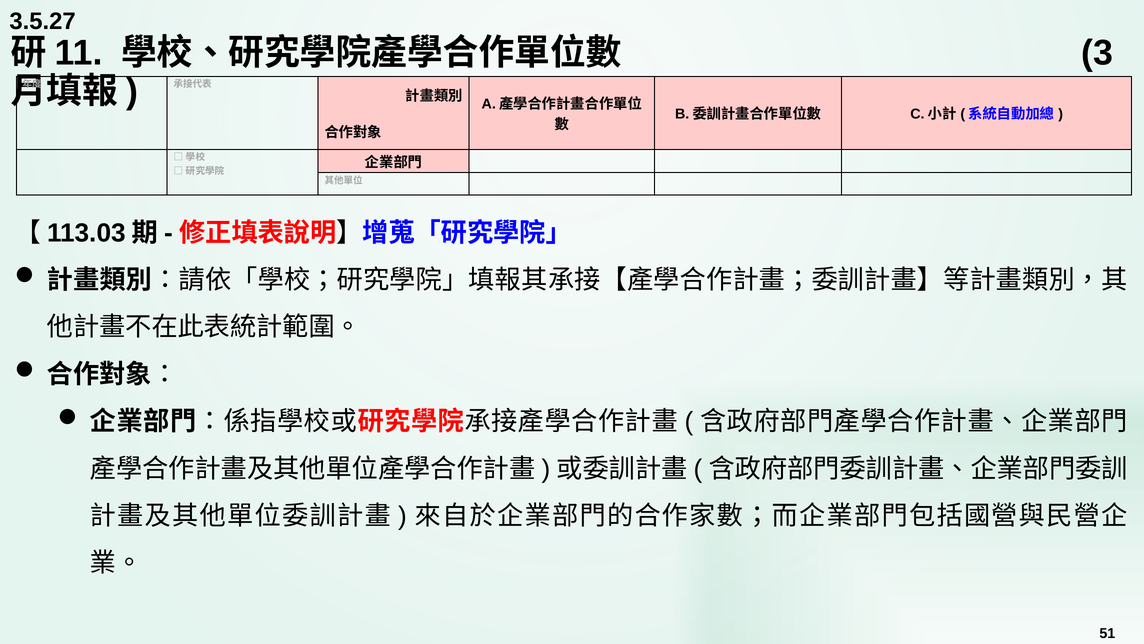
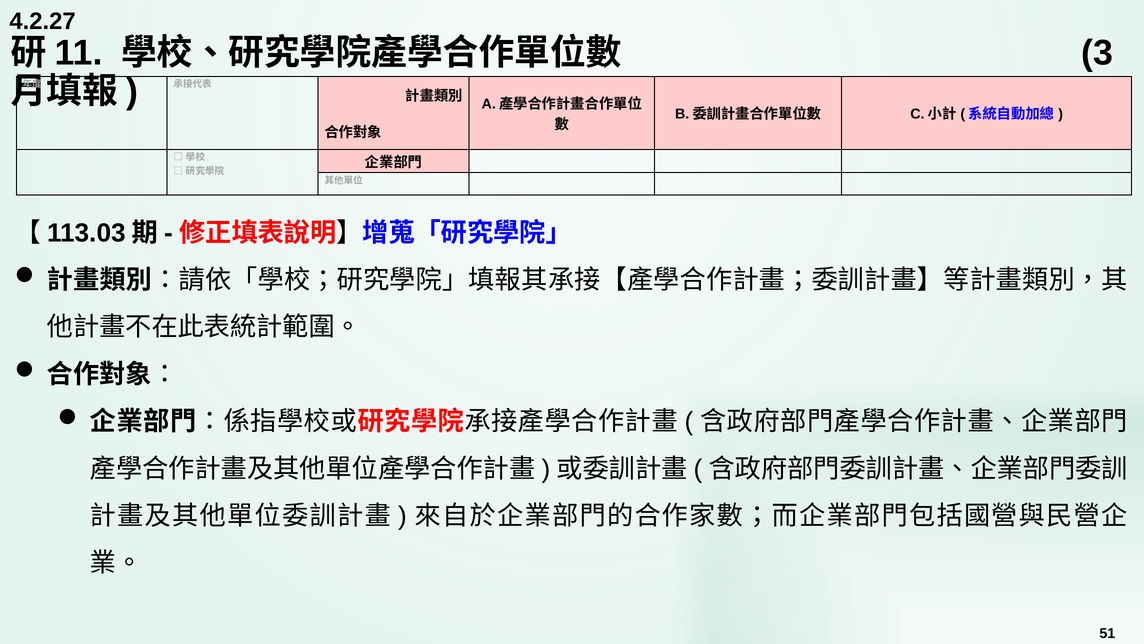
3.5.27: 3.5.27 -> 4.2.27
